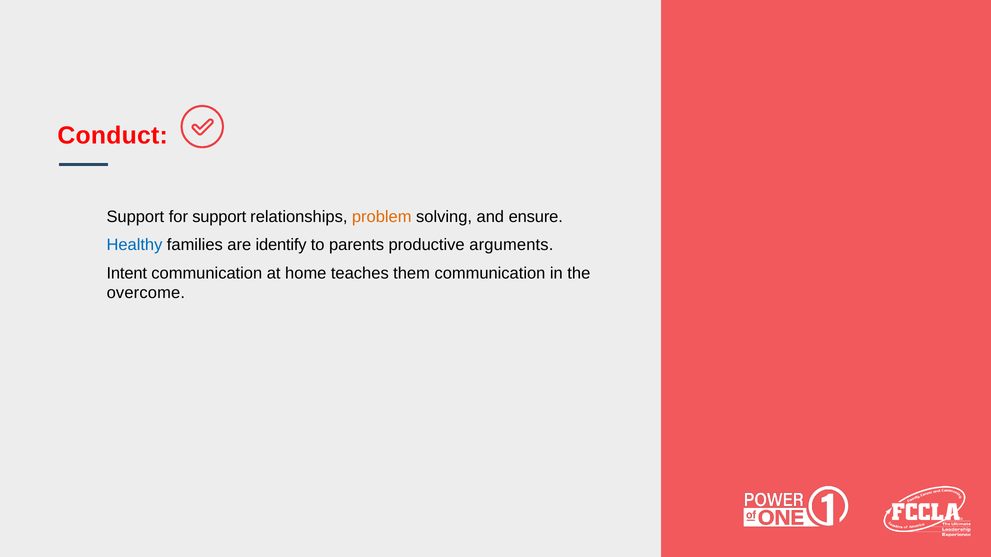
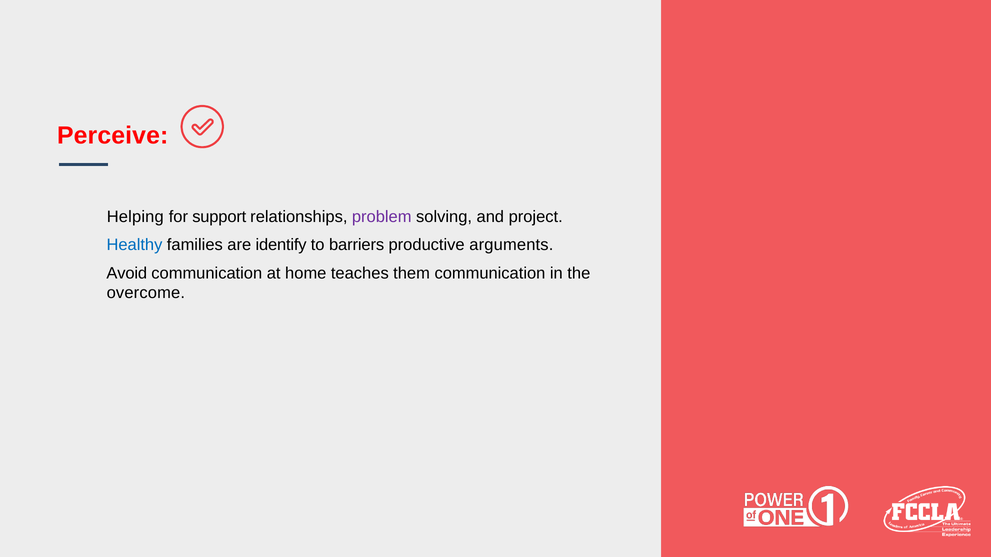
Conduct: Conduct -> Perceive
Support at (135, 217): Support -> Helping
problem colour: orange -> purple
ensure: ensure -> project
parents: parents -> barriers
Intent: Intent -> Avoid
